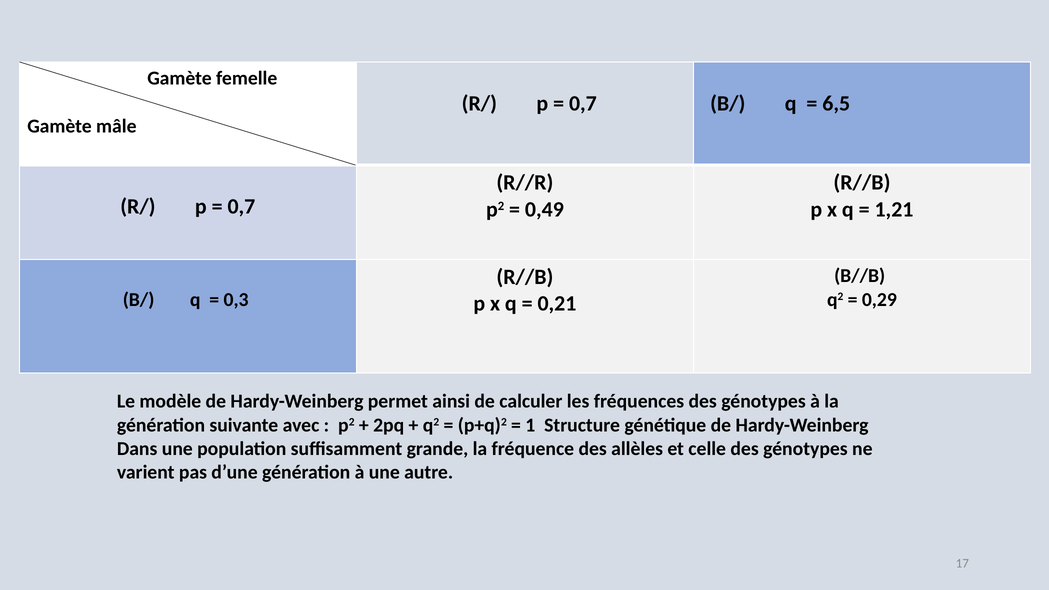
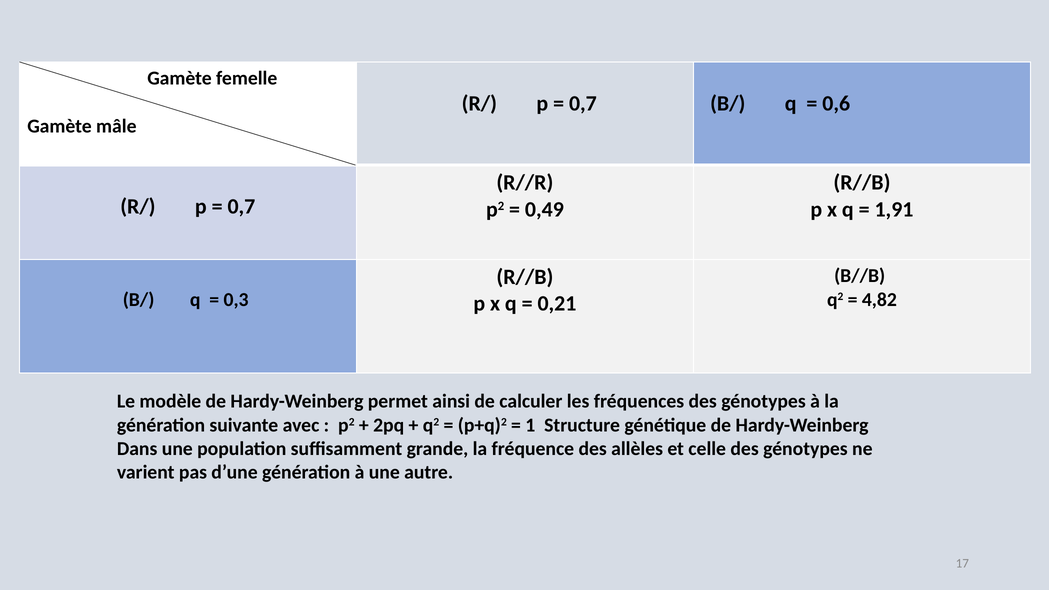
6,5: 6,5 -> 0,6
1,21: 1,21 -> 1,91
0,29: 0,29 -> 4,82
